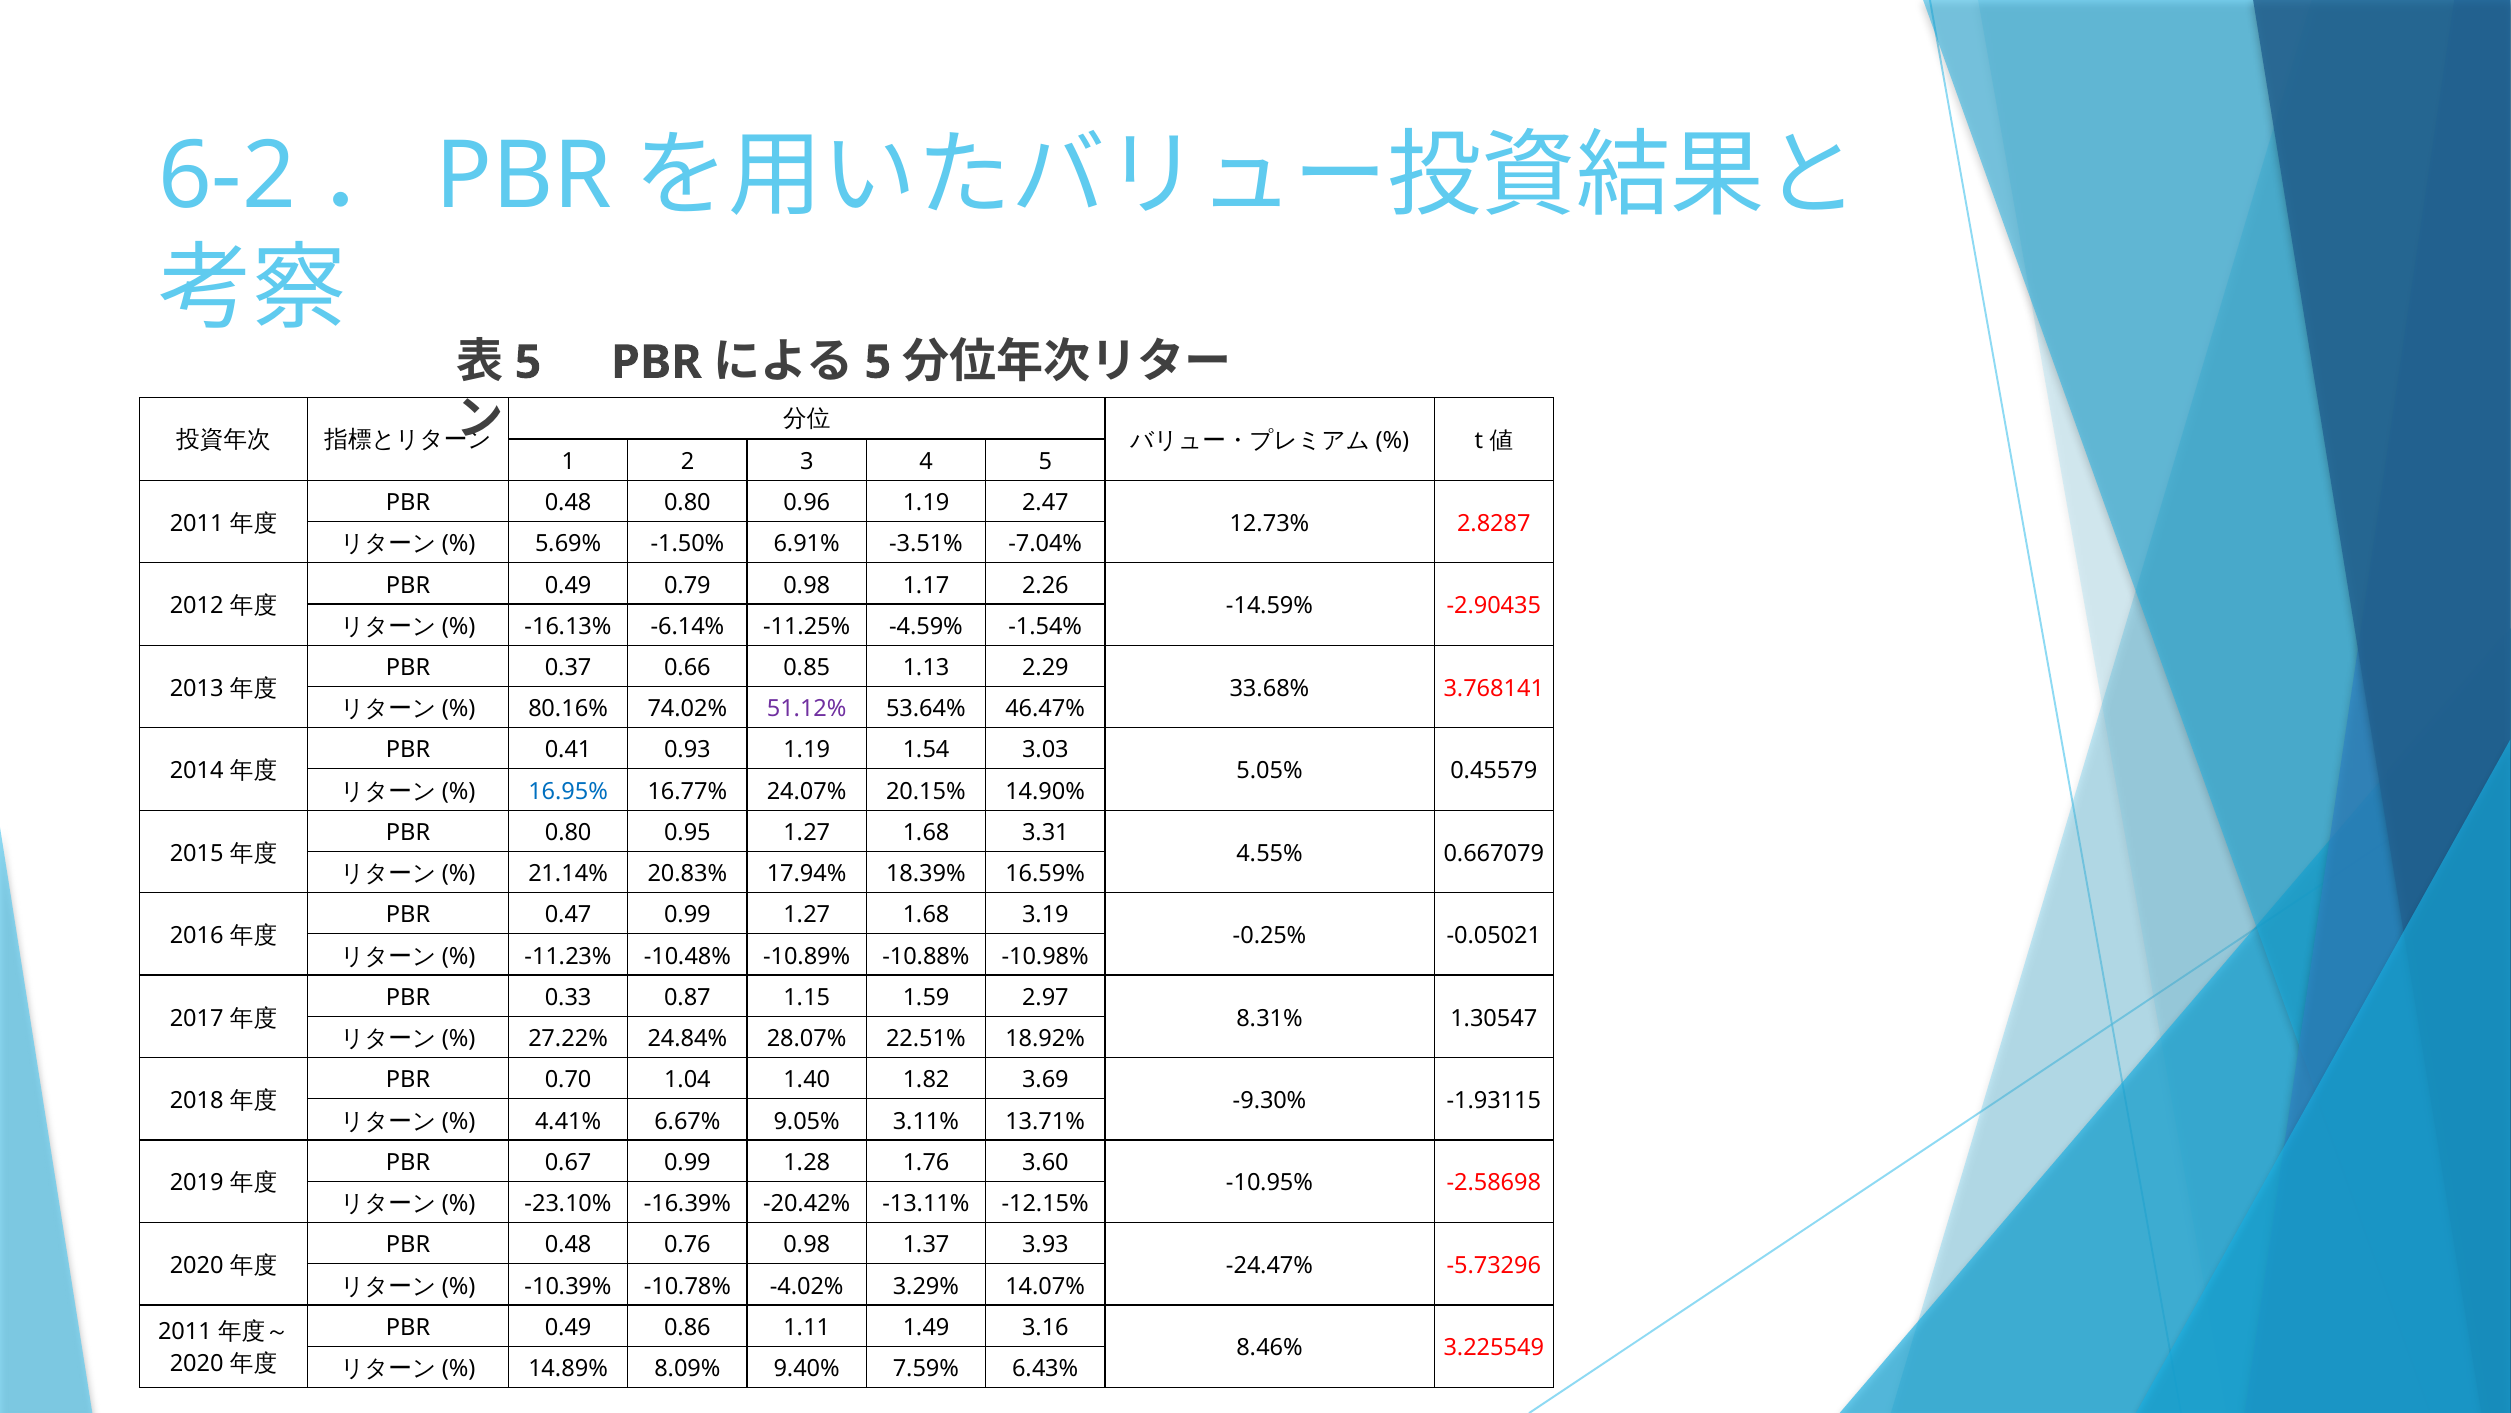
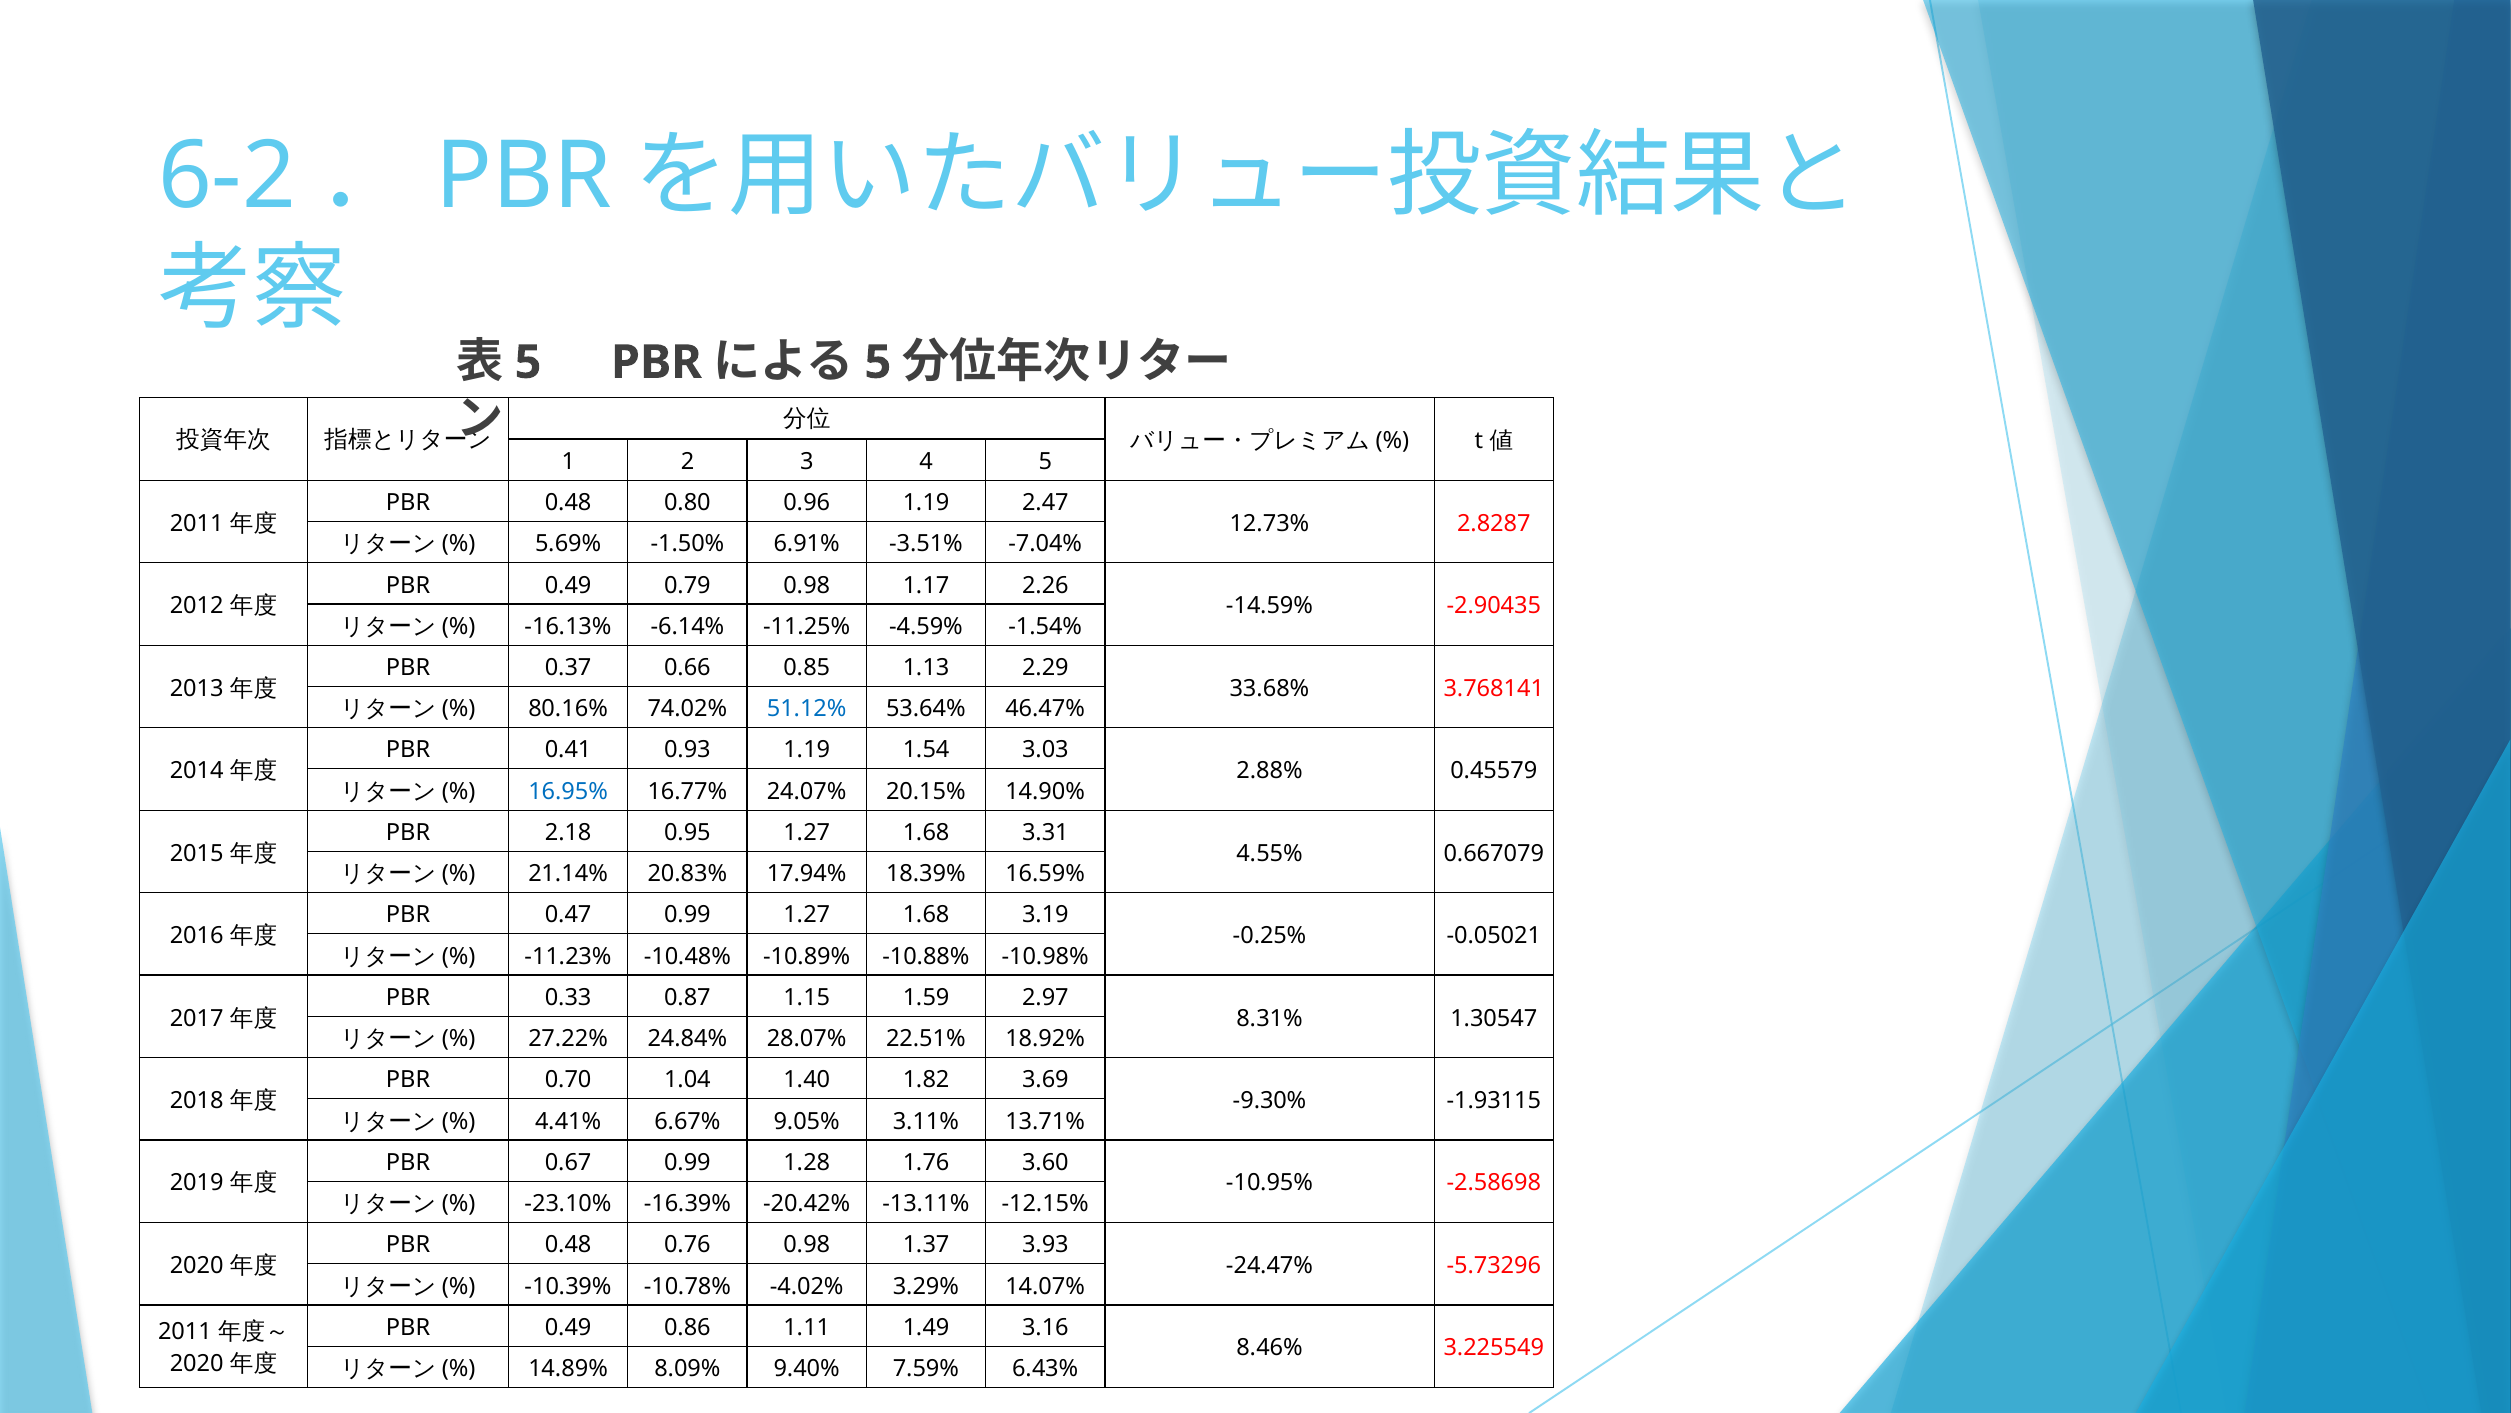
51.12% colour: purple -> blue
5.05%: 5.05% -> 2.88%
PBR 0.80: 0.80 -> 2.18
